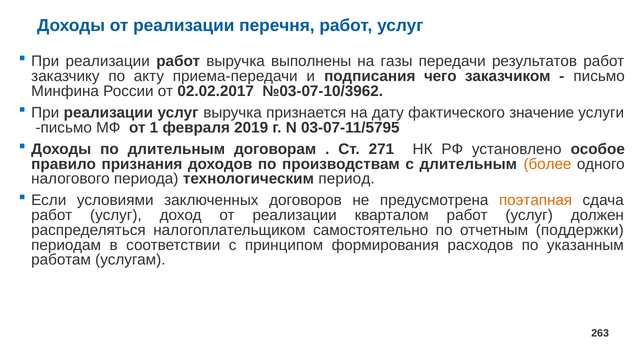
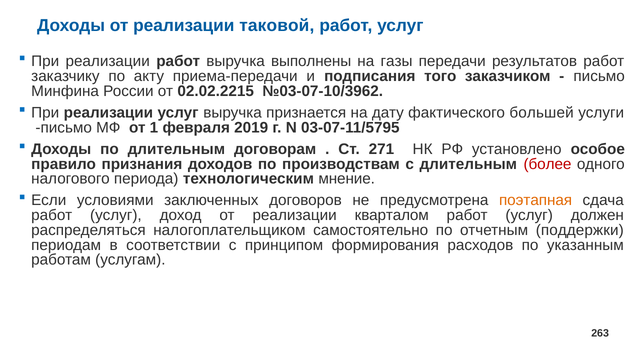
перечня: перечня -> таковой
чего: чего -> того
02.02.2017: 02.02.2017 -> 02.02.2215
значение: значение -> большей
более colour: orange -> red
период: период -> мнение
